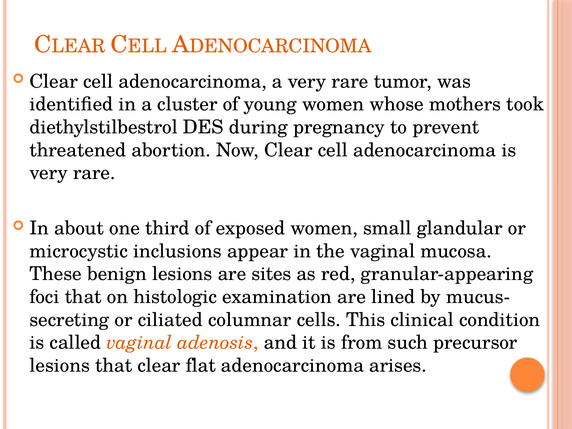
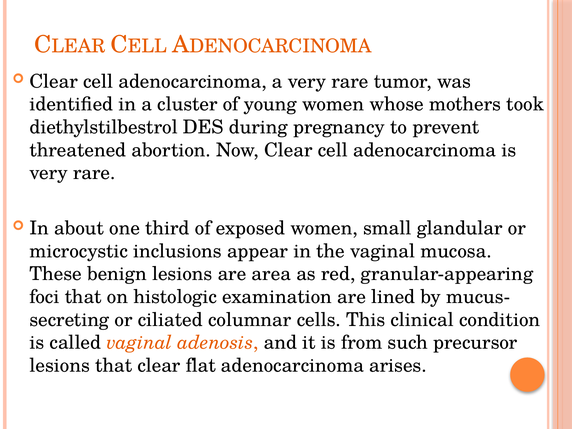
sites: sites -> area
